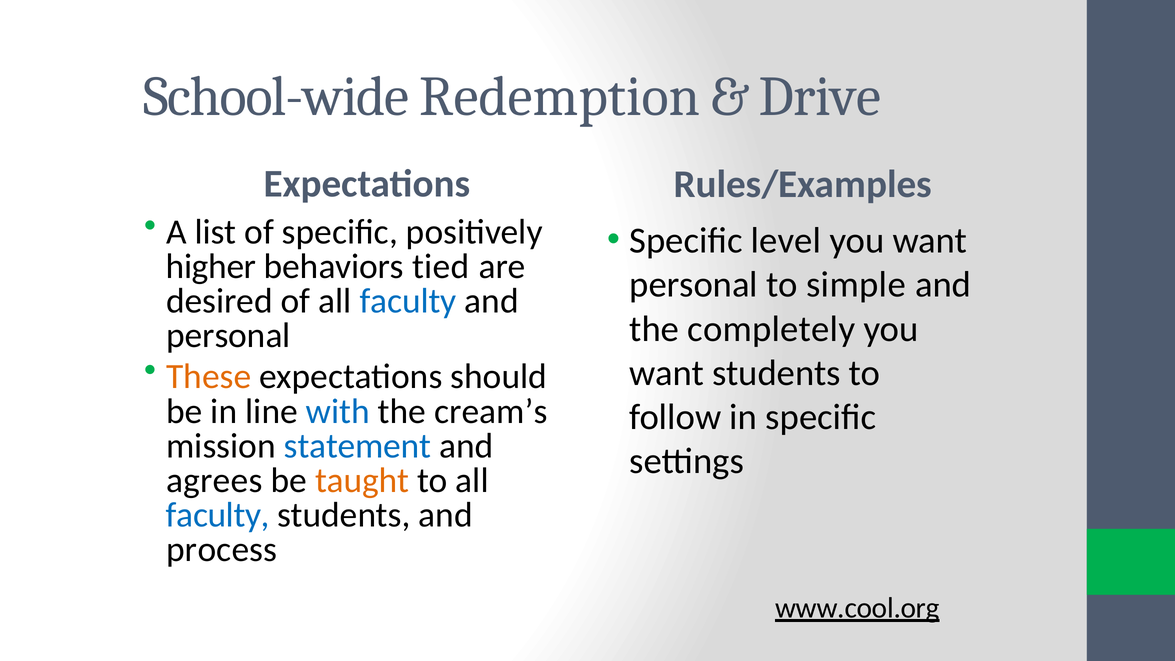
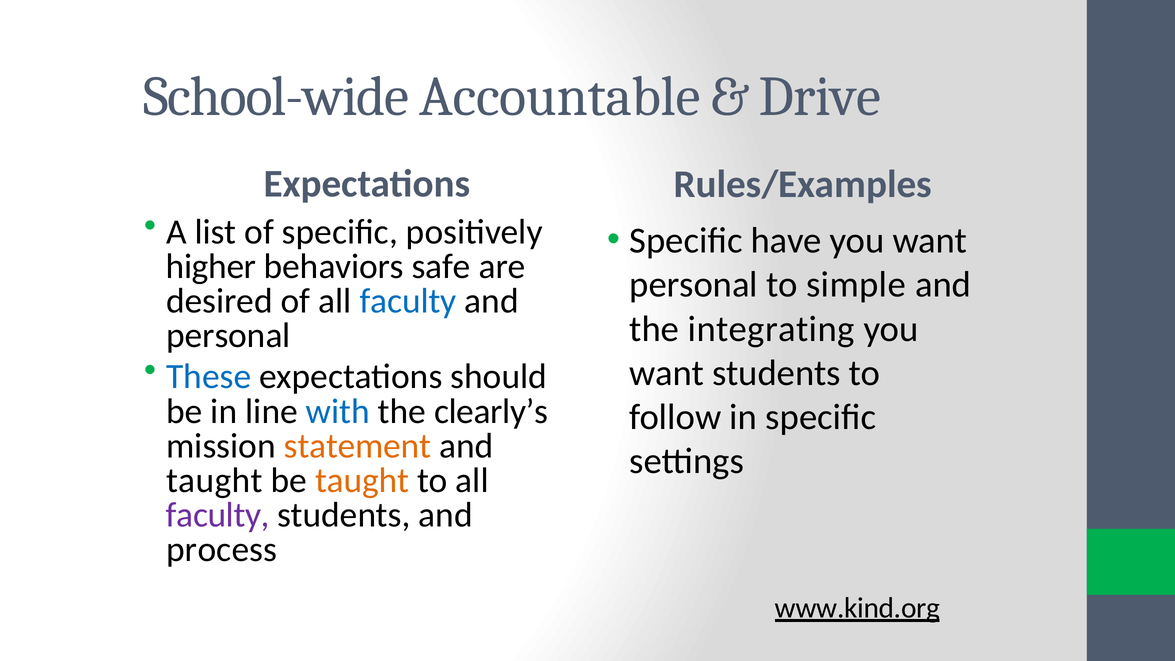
Redemption: Redemption -> Accountable
level: level -> have
tied: tied -> safe
completely: completely -> integrating
These colour: orange -> blue
cream’s: cream’s -> clearly’s
statement colour: blue -> orange
agrees at (214, 480): agrees -> taught
faculty at (218, 515) colour: blue -> purple
www.cool.org: www.cool.org -> www.kind.org
